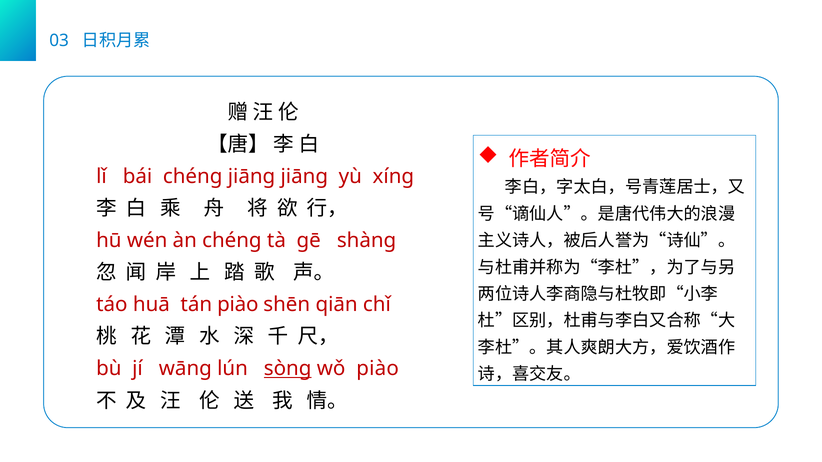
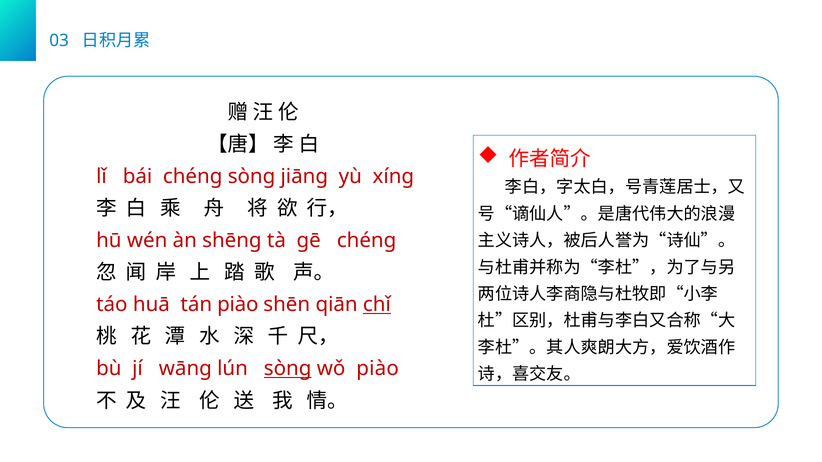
chénɡ jiānɡ: jiānɡ -> sònɡ
àn chénɡ: chénɡ -> shēnɡ
ɡē shànɡ: shànɡ -> chénɡ
chǐ underline: none -> present
